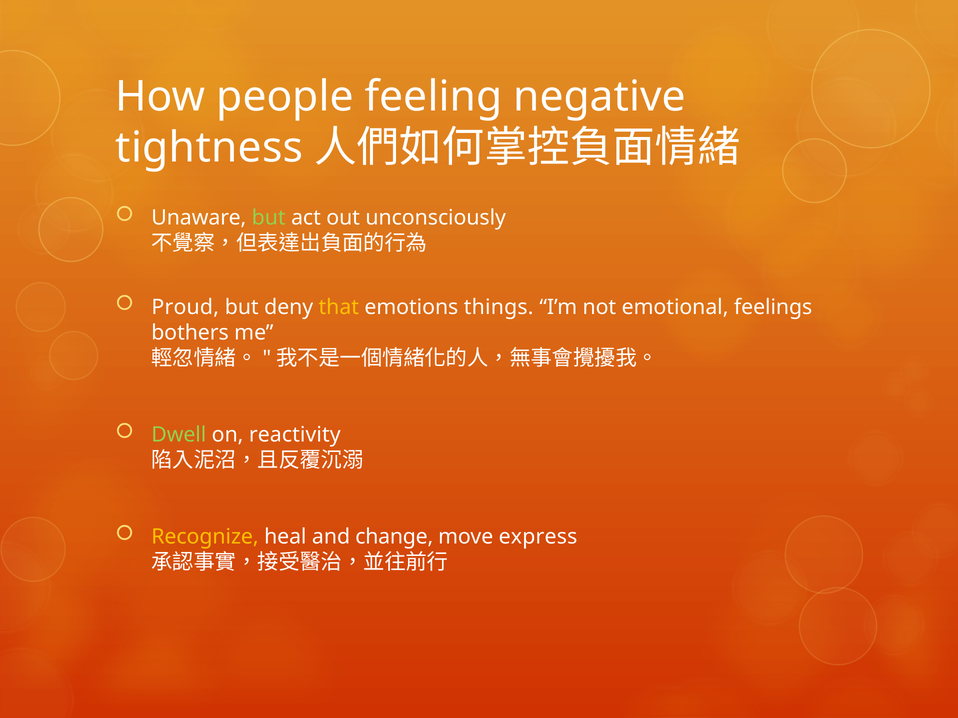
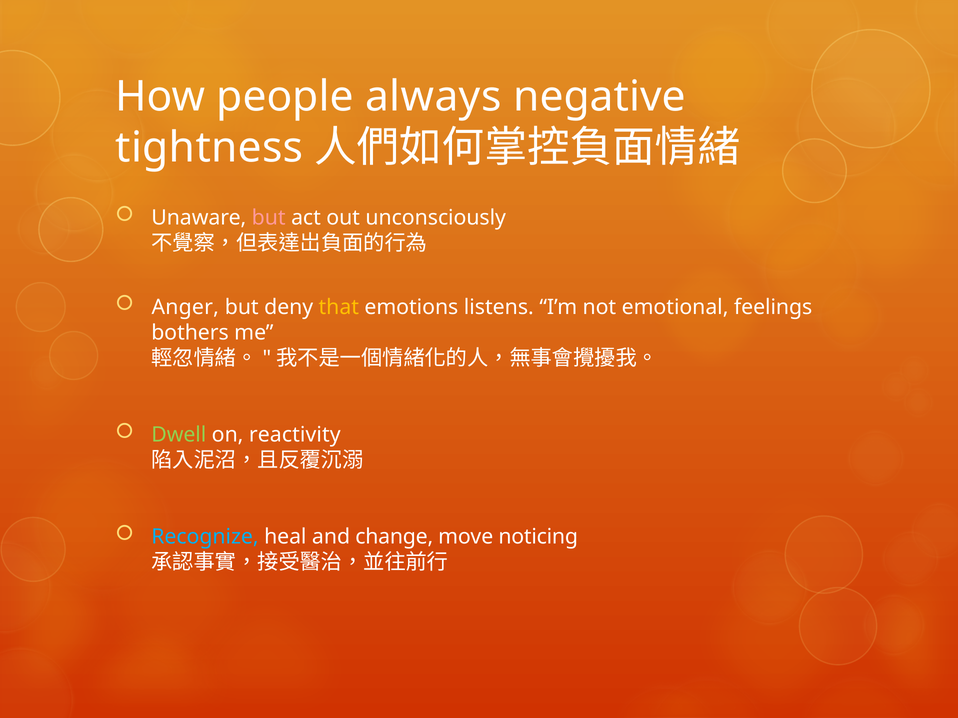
feeling: feeling -> always
but at (269, 218) colour: light green -> pink
Proud: Proud -> Anger
things: things -> listens
Recognize colour: yellow -> light blue
express: express -> noticing
